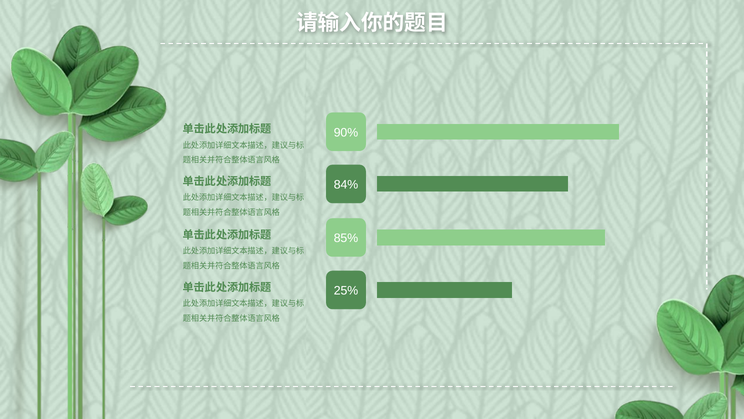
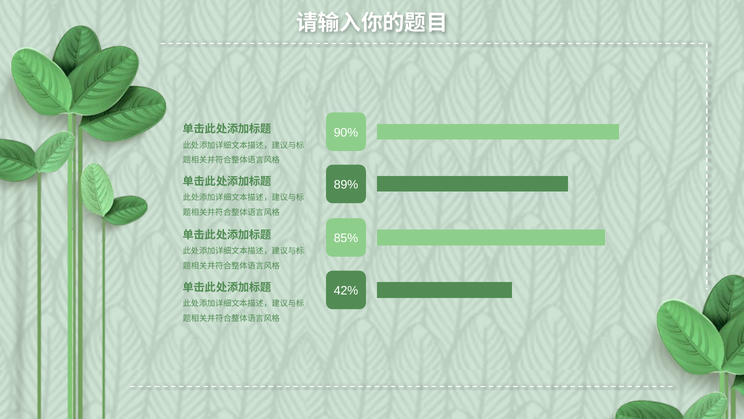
84%: 84% -> 89%
25%: 25% -> 42%
